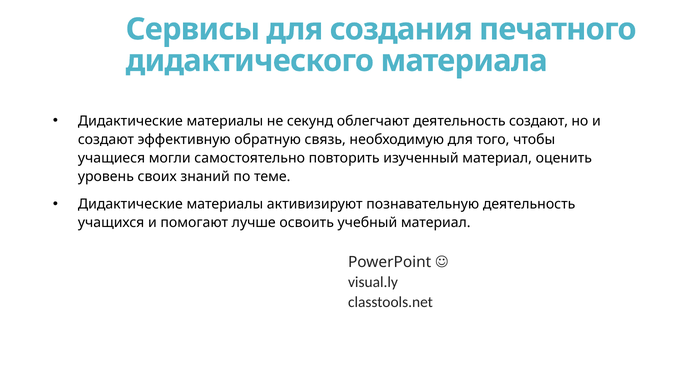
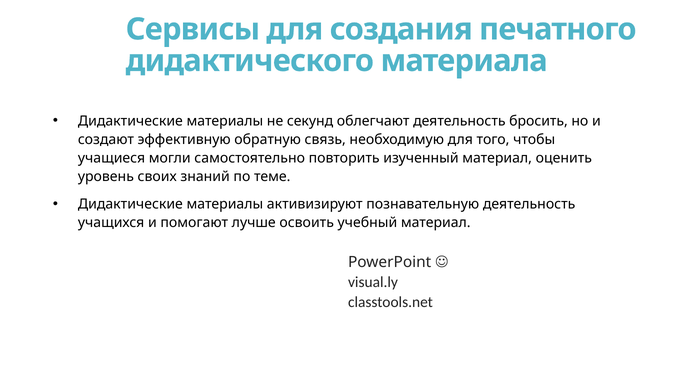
деятельность создают: создают -> бросить
